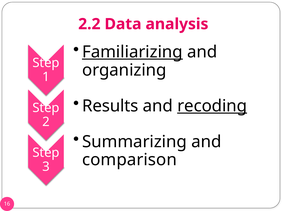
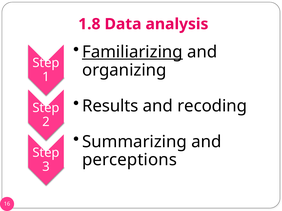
2.2: 2.2 -> 1.8
recoding underline: present -> none
comparison: comparison -> perceptions
